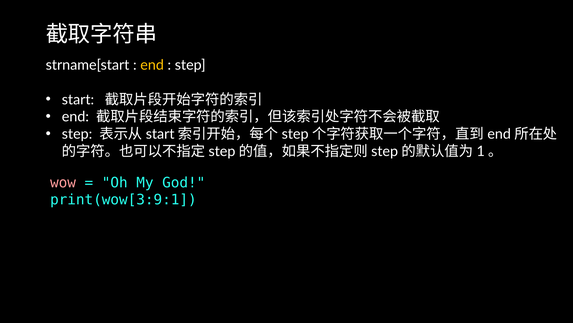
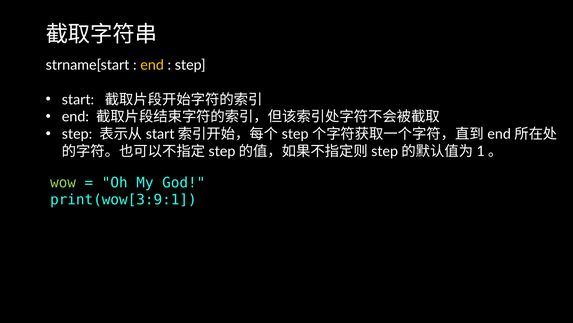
wow colour: pink -> light green
